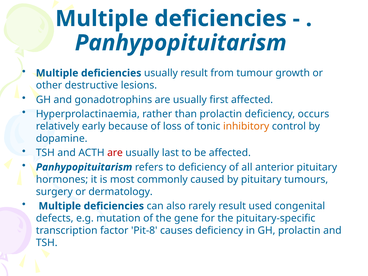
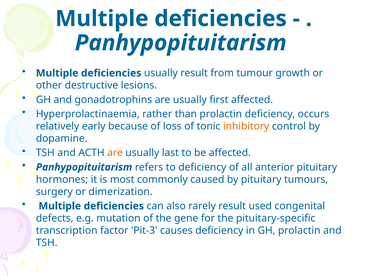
are at (115, 153) colour: red -> orange
dermatology: dermatology -> dimerization
Pit-8: Pit-8 -> Pit-3
